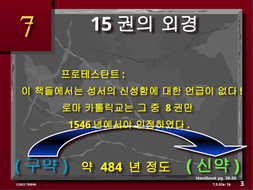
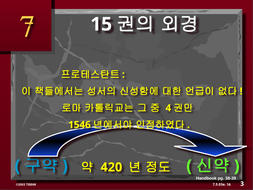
8: 8 -> 4
484: 484 -> 420
